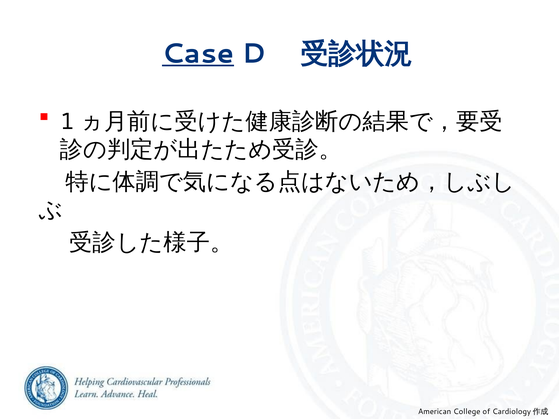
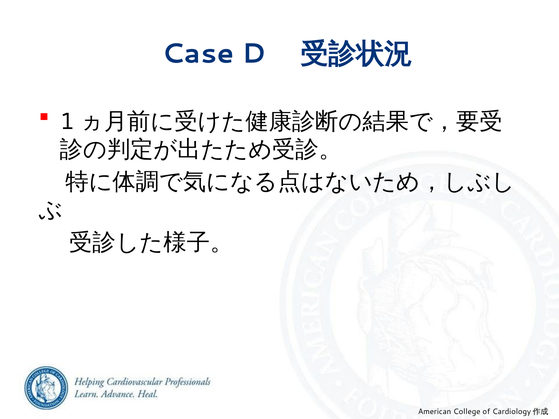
Case underline: present -> none
